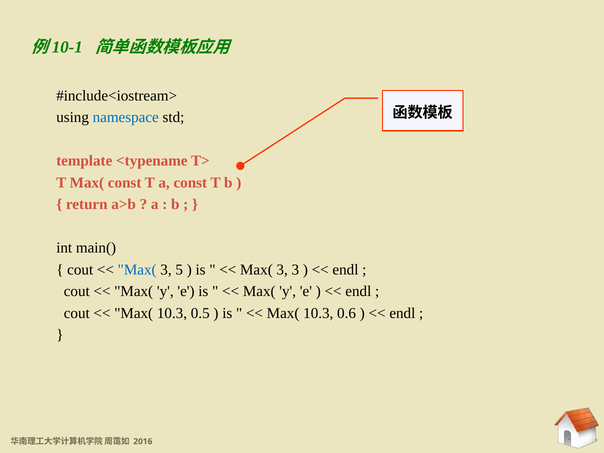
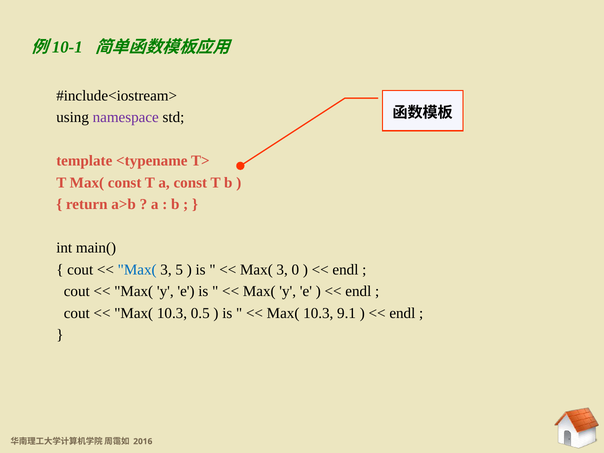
namespace colour: blue -> purple
3 3: 3 -> 0
0.6: 0.6 -> 9.1
